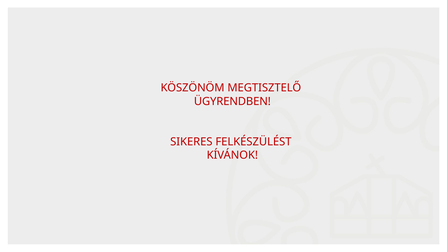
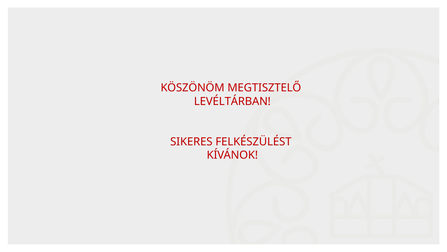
ÜGYRENDBEN: ÜGYRENDBEN -> LEVÉLTÁRBAN
